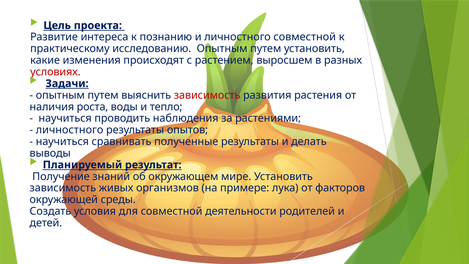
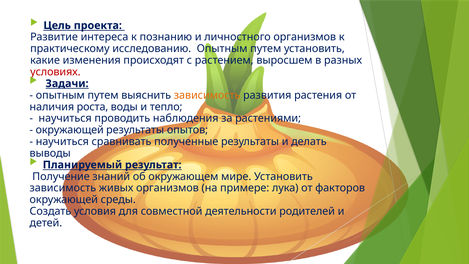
личностного совместной: совместной -> организмов
зависимость at (207, 95) colour: red -> orange
личностного at (70, 130): личностного -> окружающей
